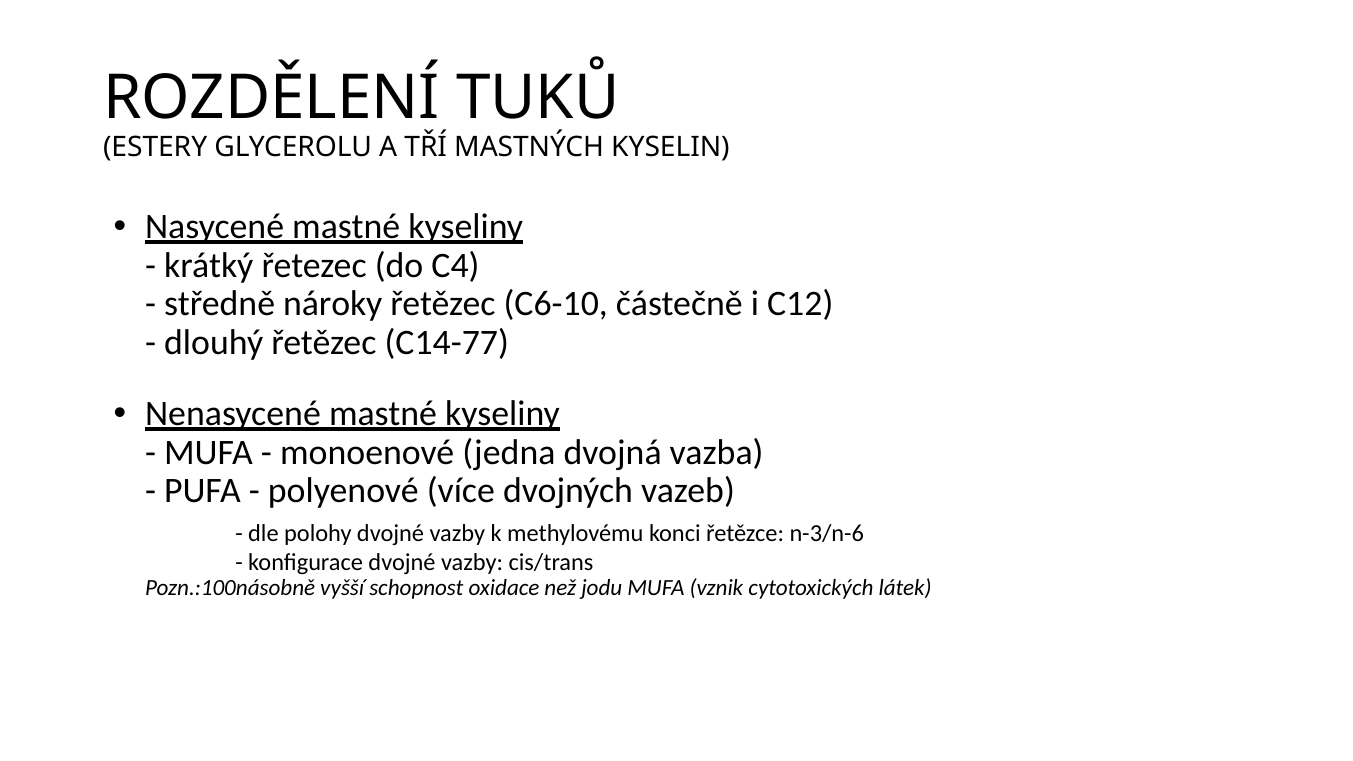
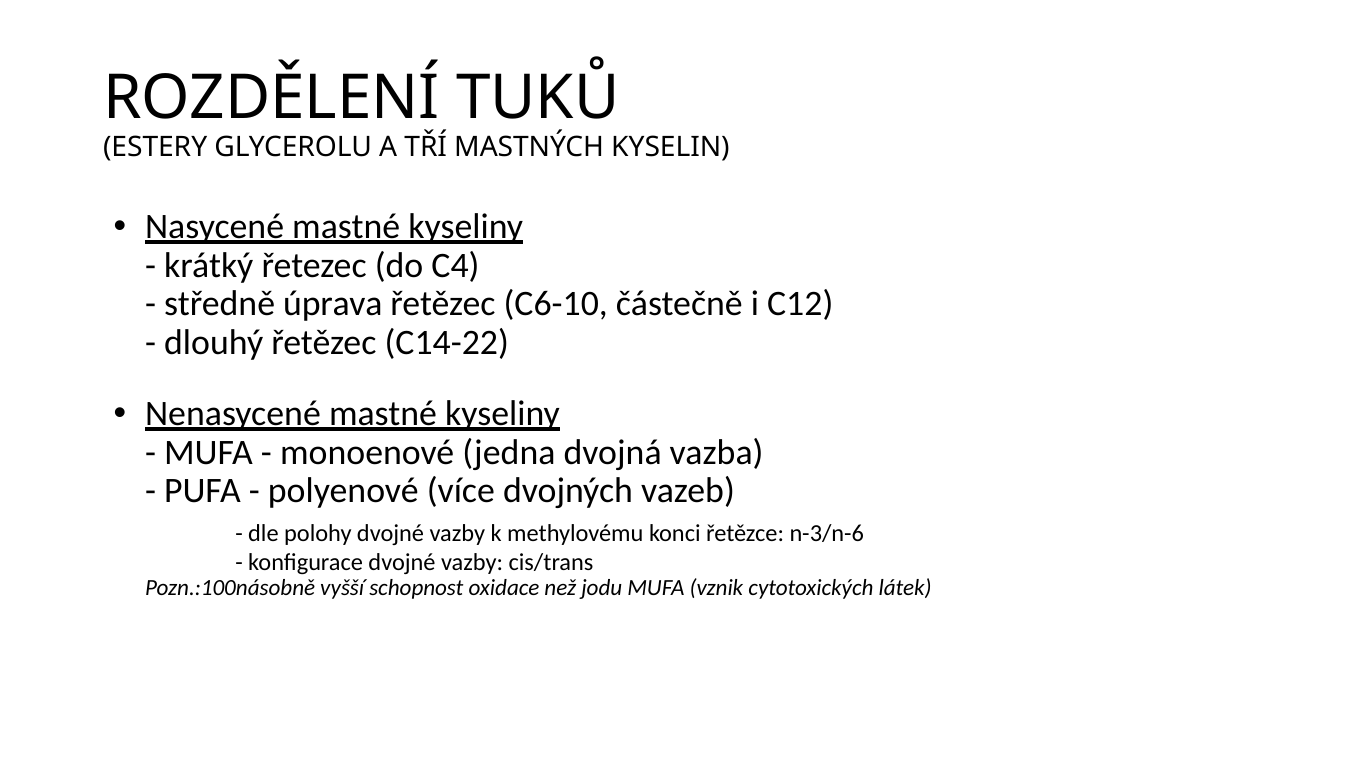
nároky: nároky -> úprava
C14-77: C14-77 -> C14-22
